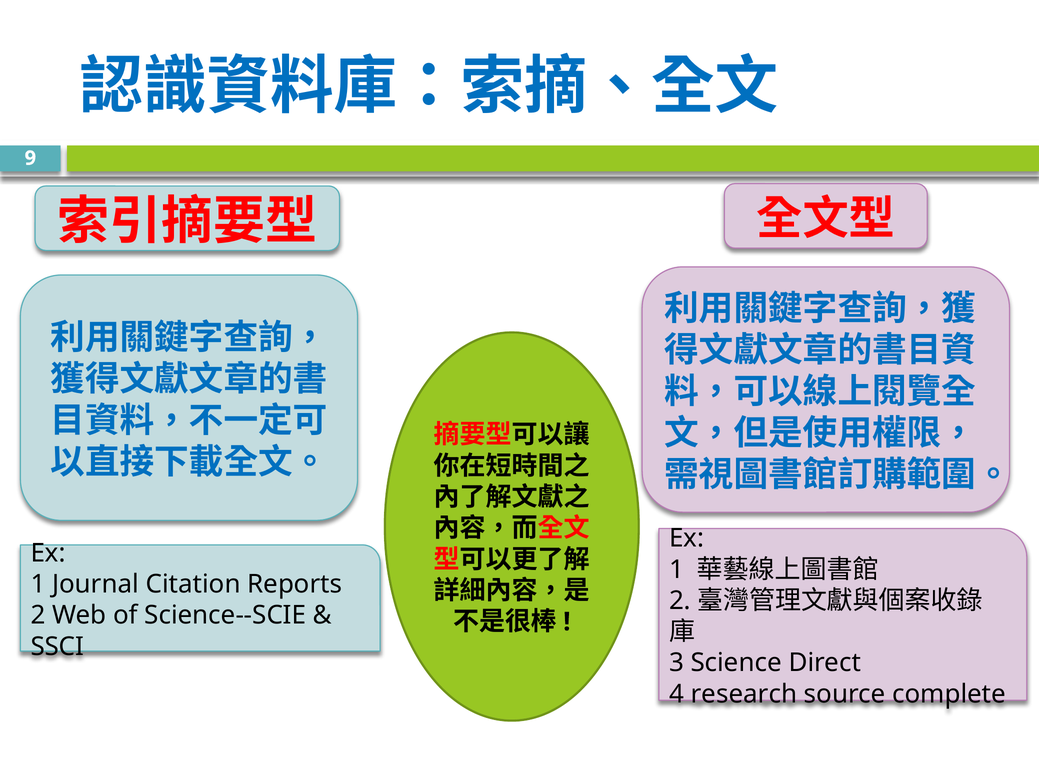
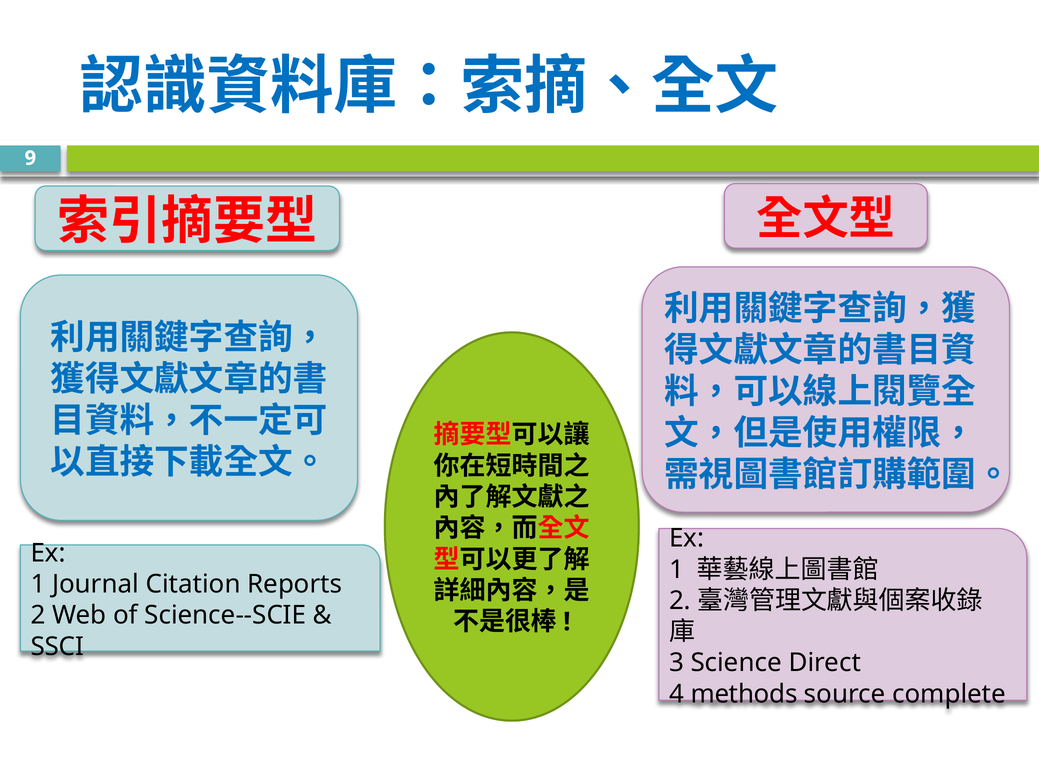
research: research -> methods
